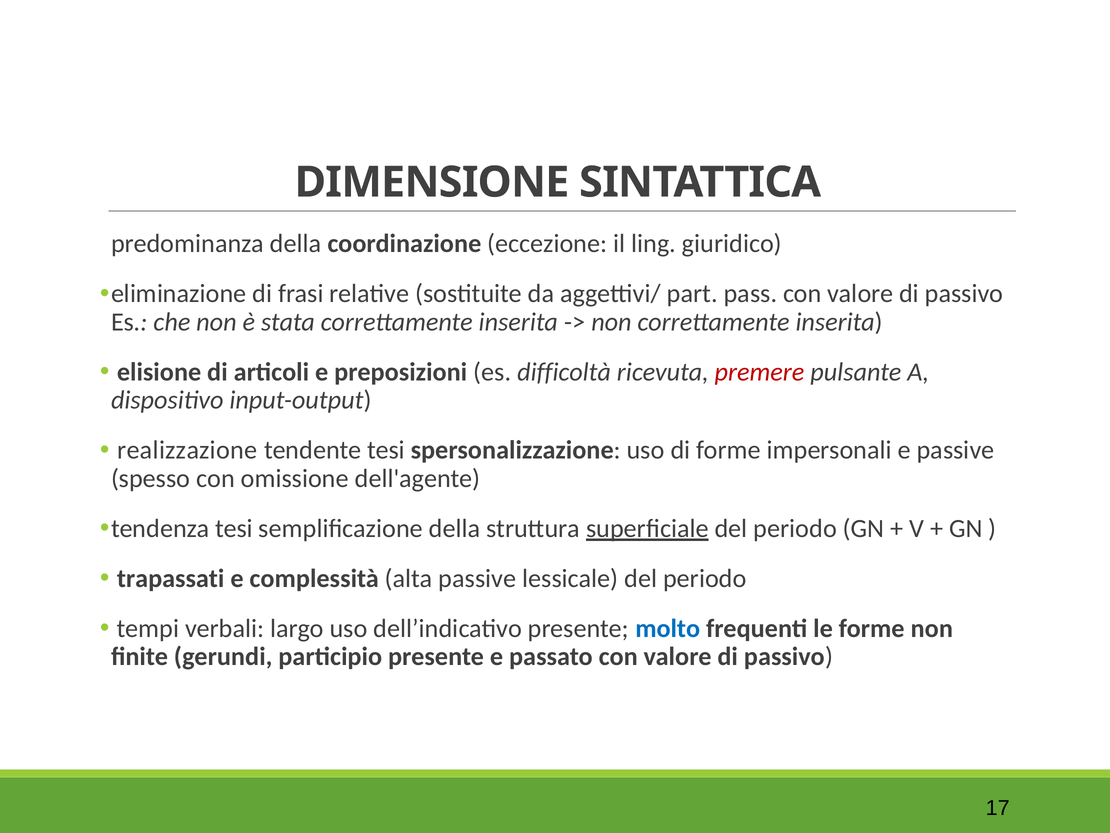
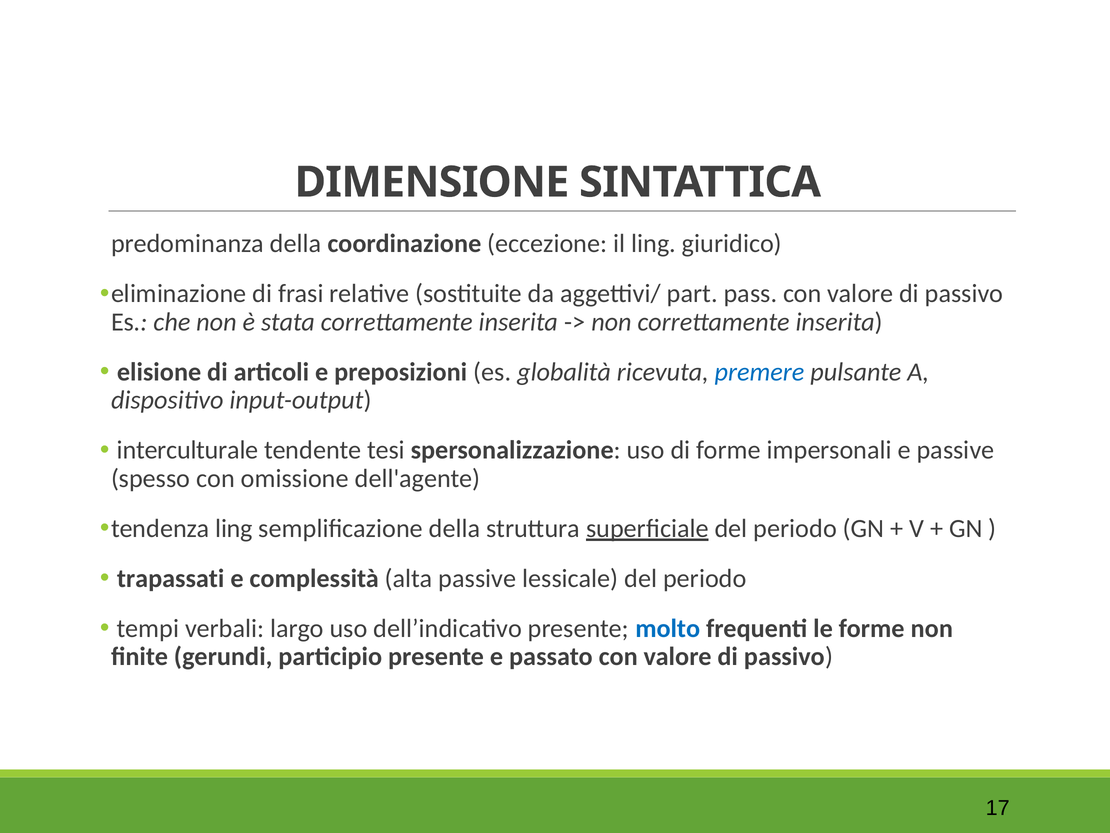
difficoltà: difficoltà -> globalità
premere colour: red -> blue
realizzazione: realizzazione -> interculturale
tendenza tesi: tesi -> ling
